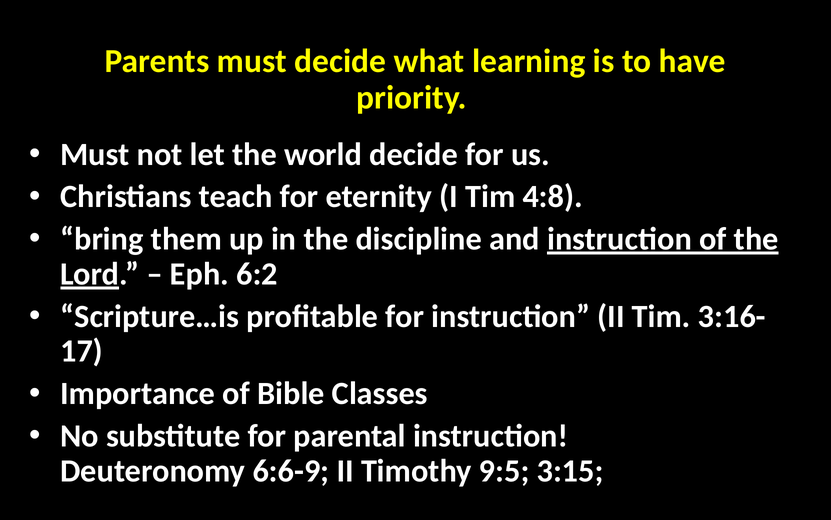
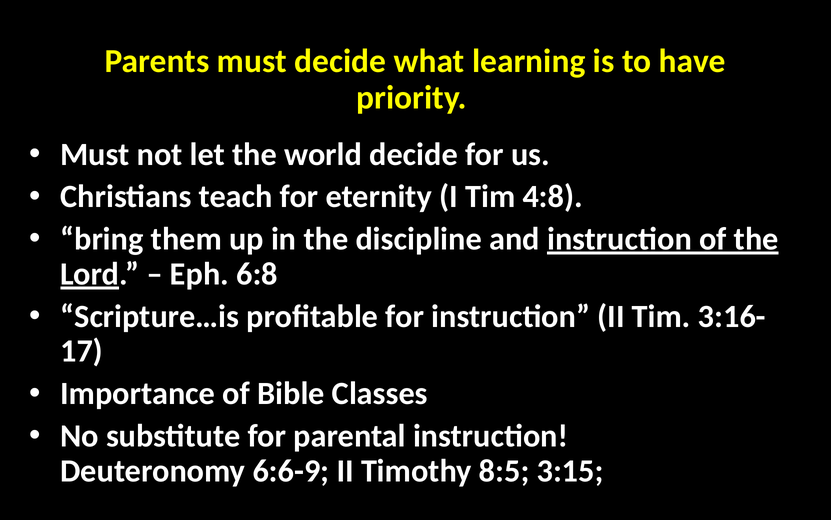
6:2: 6:2 -> 6:8
9:5: 9:5 -> 8:5
